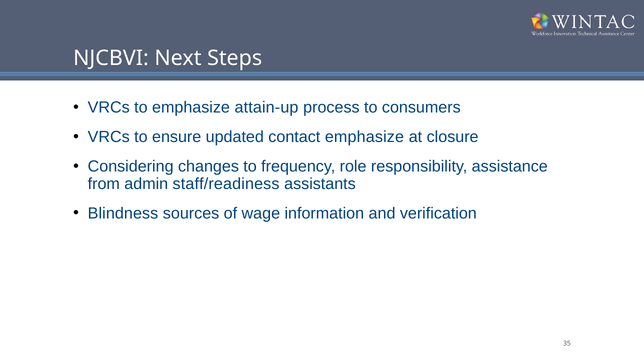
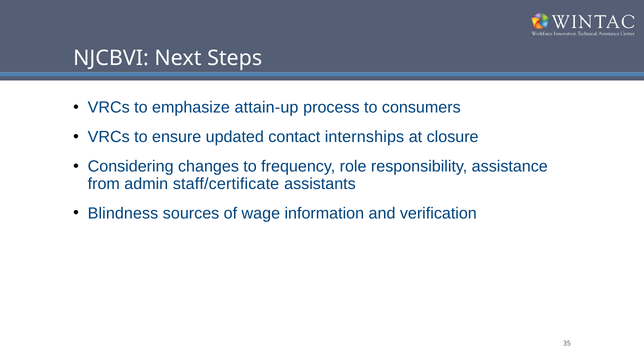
contact emphasize: emphasize -> internships
staff/readiness: staff/readiness -> staff/certificate
